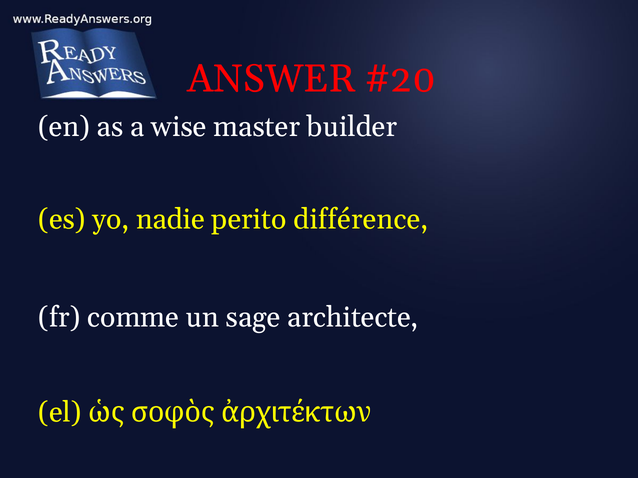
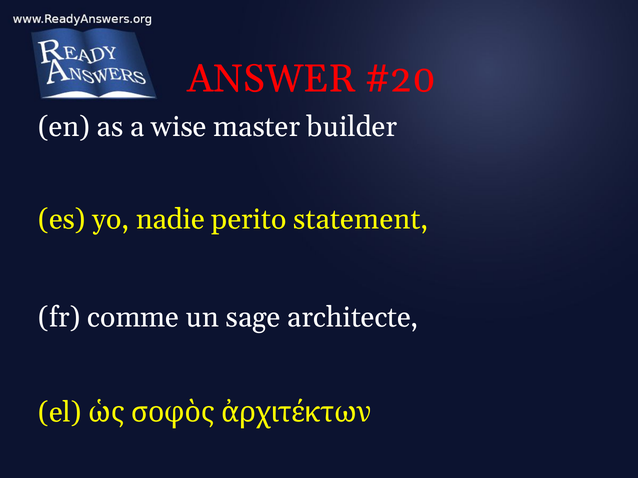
différence: différence -> statement
